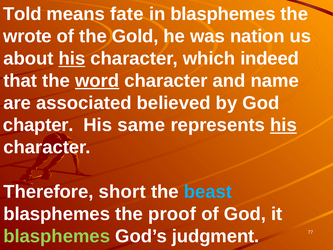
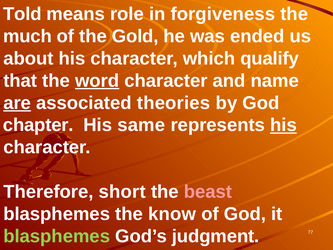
fate: fate -> role
in blasphemes: blasphemes -> forgiveness
wrote: wrote -> much
nation: nation -> ended
his at (72, 58) underline: present -> none
indeed: indeed -> qualify
are underline: none -> present
believed: believed -> theories
beast colour: light blue -> pink
proof: proof -> know
